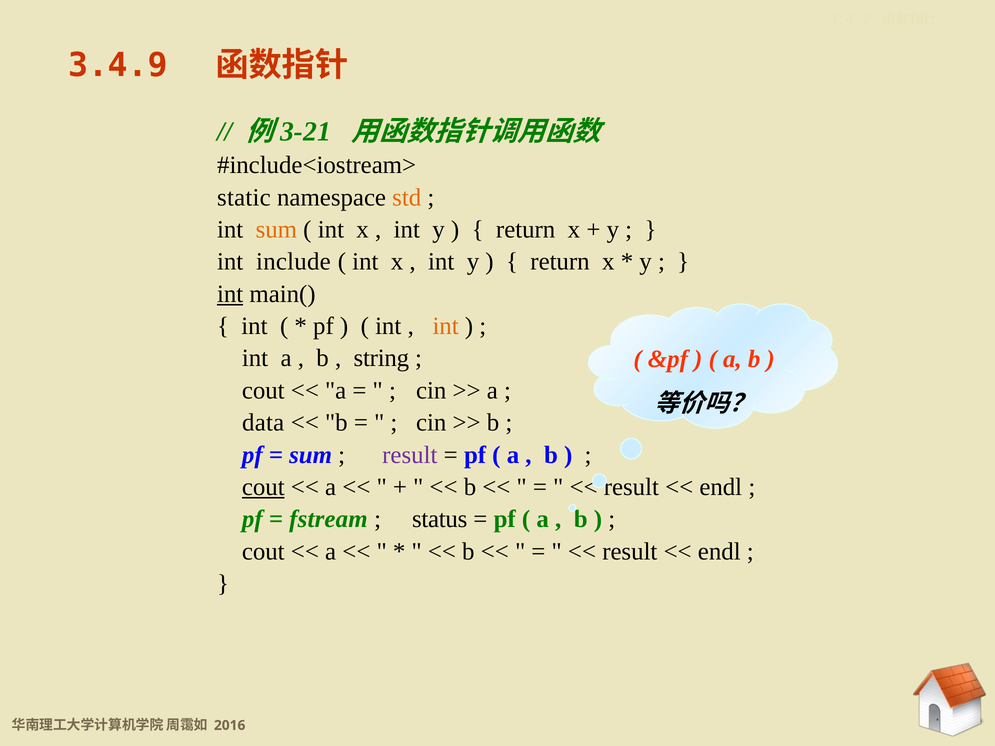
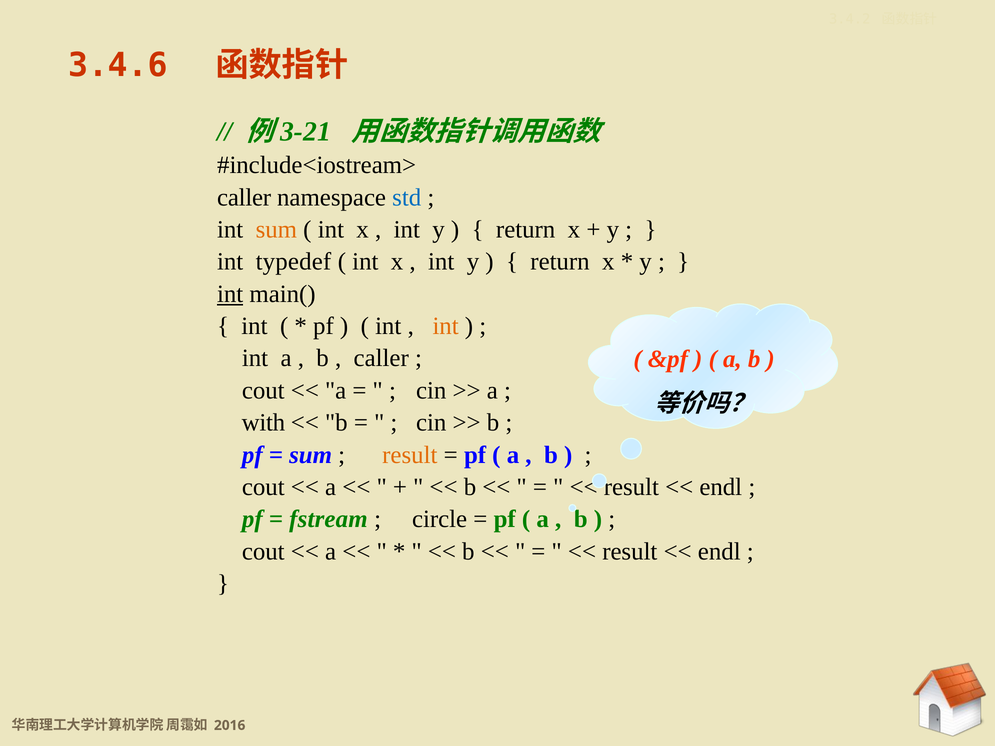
3.4.9: 3.4.9 -> 3.4.6
static at (244, 197): static -> caller
std colour: orange -> blue
include: include -> typedef
string at (381, 358): string -> caller
data: data -> with
result at (410, 455) colour: purple -> orange
cout at (263, 487) underline: present -> none
status: status -> circle
